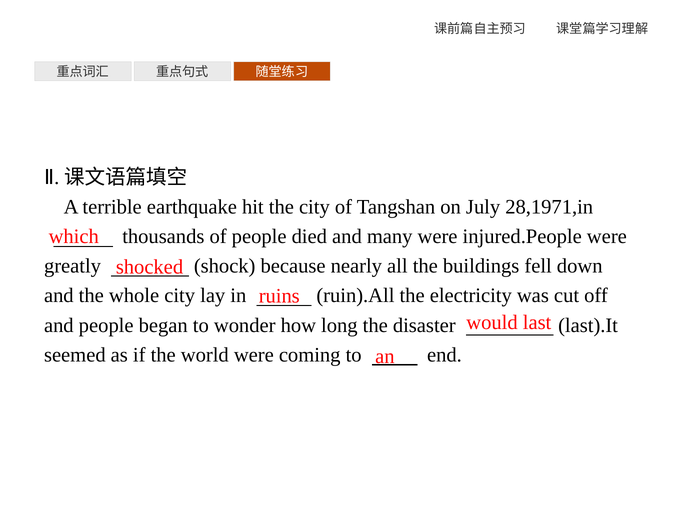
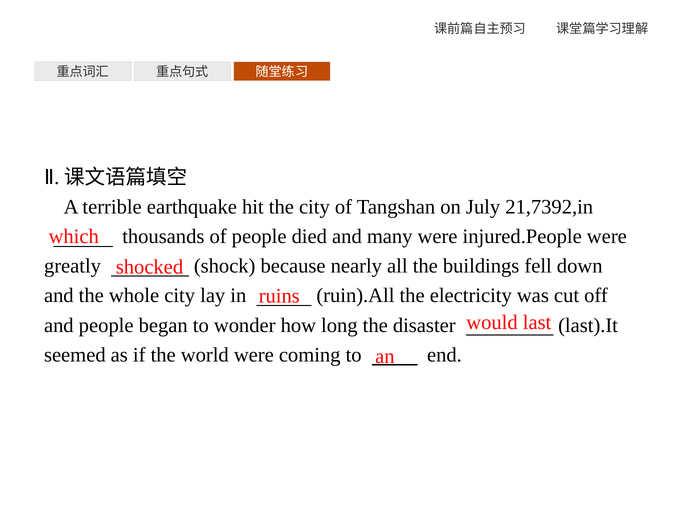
28,1971,in: 28,1971,in -> 21,7392,in
